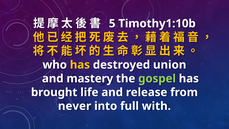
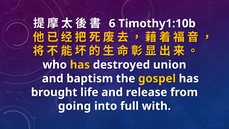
5: 5 -> 6
mastery: mastery -> baptism
gospel colour: light green -> yellow
never: never -> going
